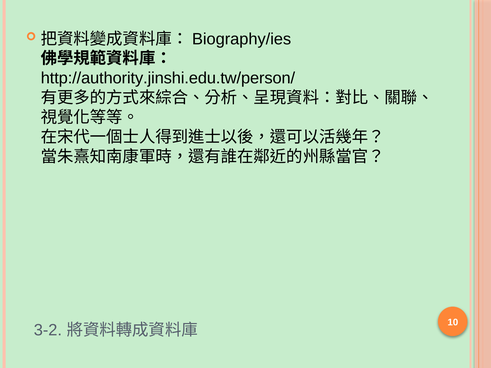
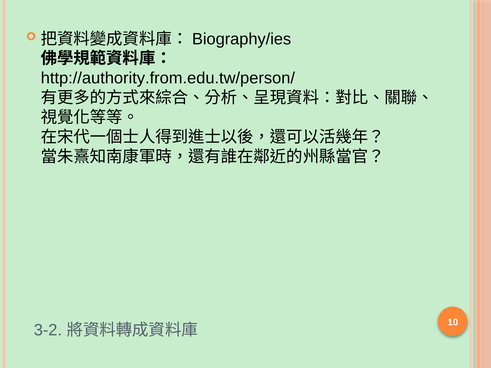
http://authority.jinshi.edu.tw/person/: http://authority.jinshi.edu.tw/person/ -> http://authority.from.edu.tw/person/
